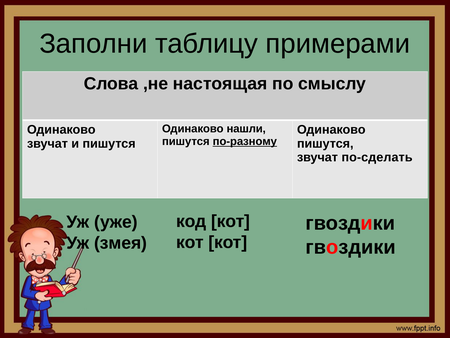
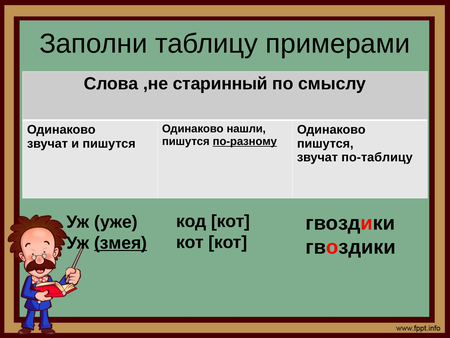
настоящая: настоящая -> старинный
по-сделать: по-сделать -> по-таблицу
змея underline: none -> present
